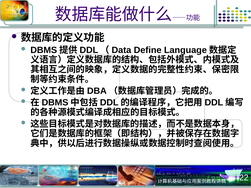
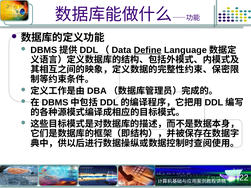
Define underline: none -> present
